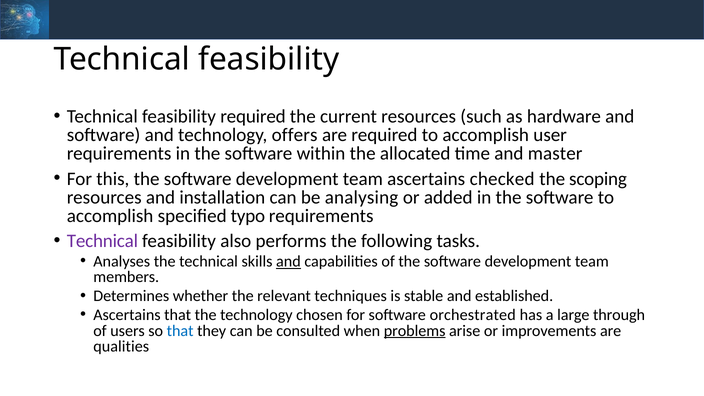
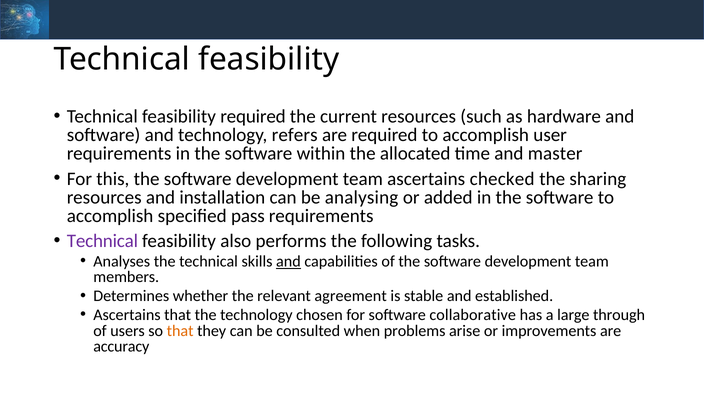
offers: offers -> refers
scoping: scoping -> sharing
typo: typo -> pass
techniques: techniques -> agreement
orchestrated: orchestrated -> collaborative
that at (180, 331) colour: blue -> orange
problems underline: present -> none
qualities: qualities -> accuracy
